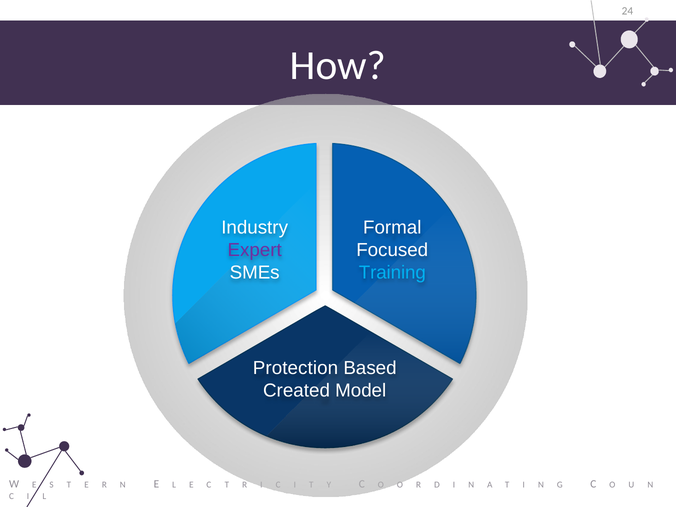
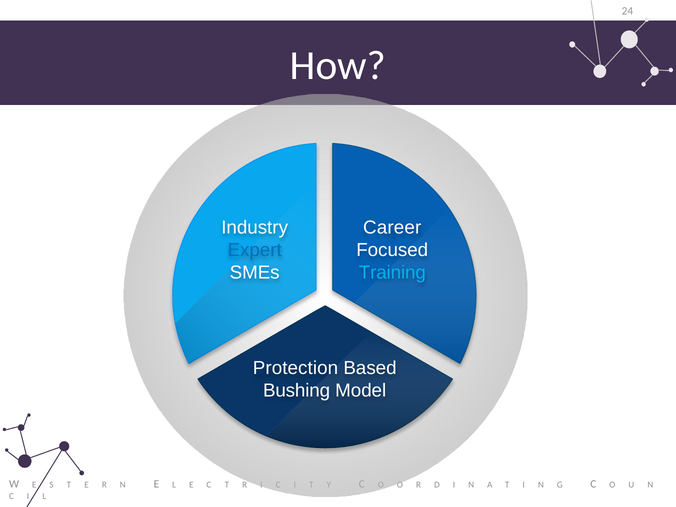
Formal: Formal -> Career
Expert colour: purple -> blue
Created: Created -> Bushing
